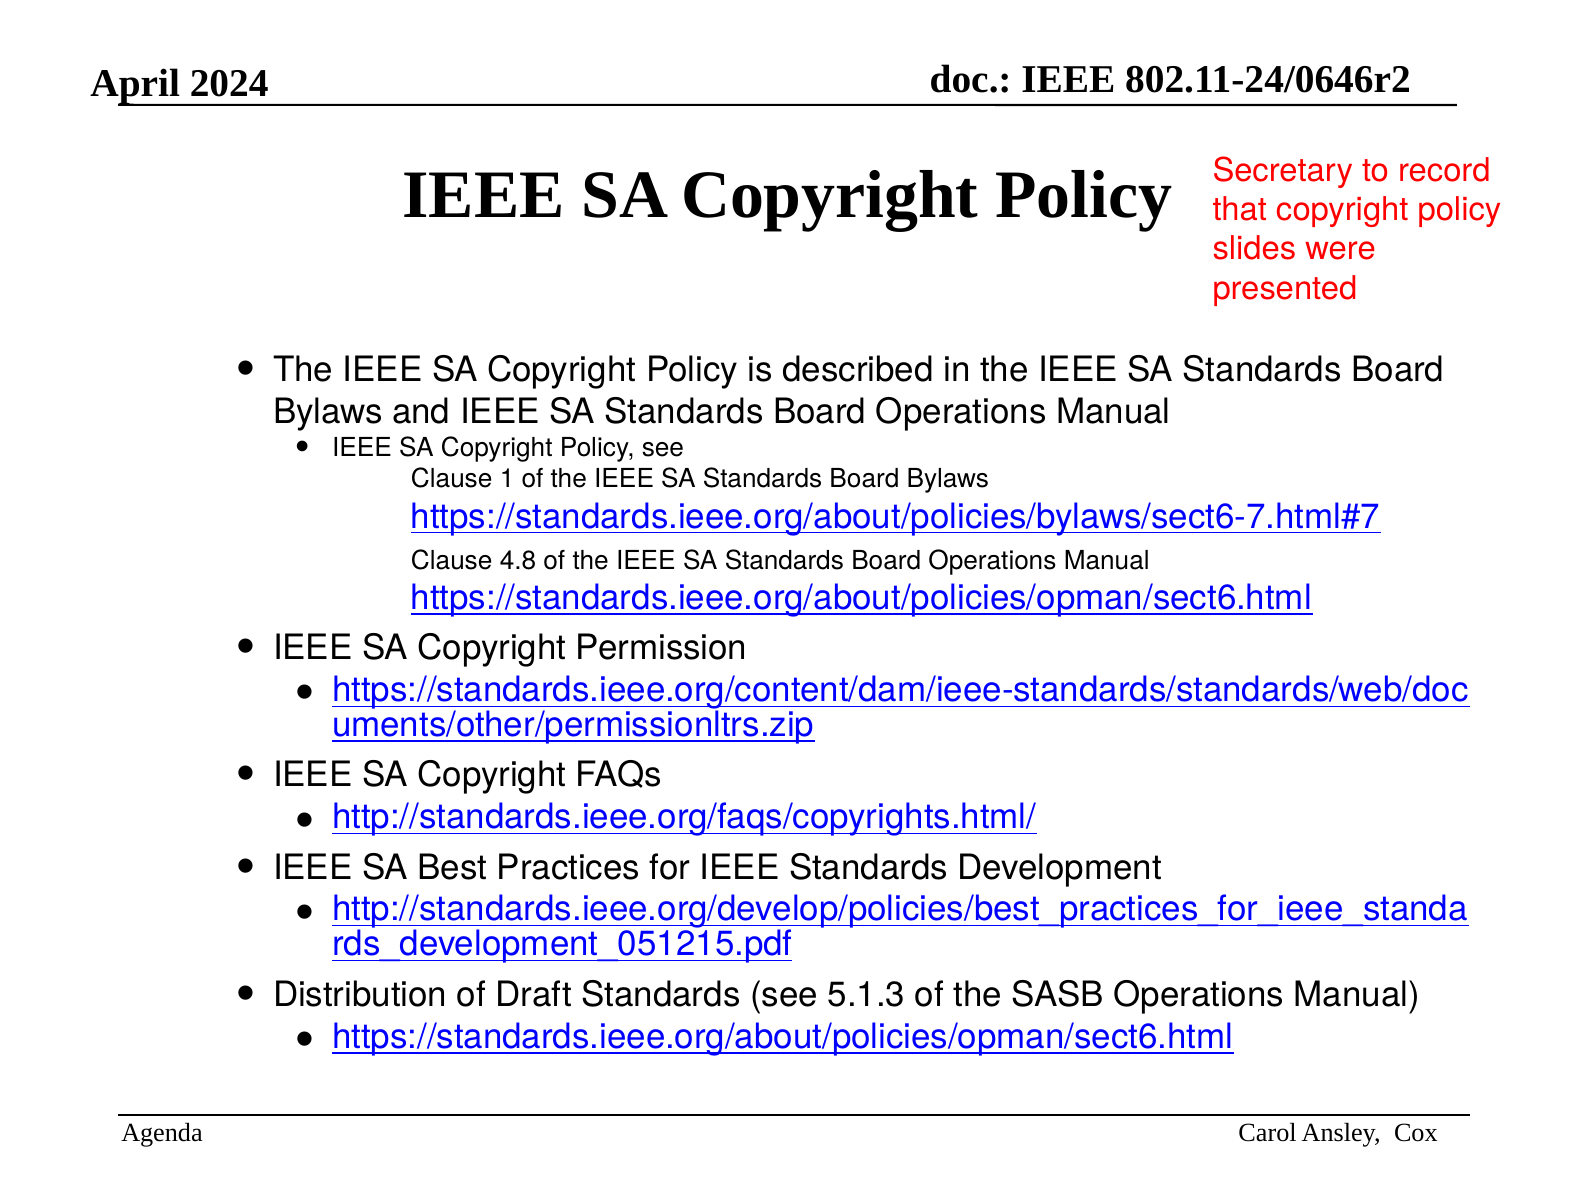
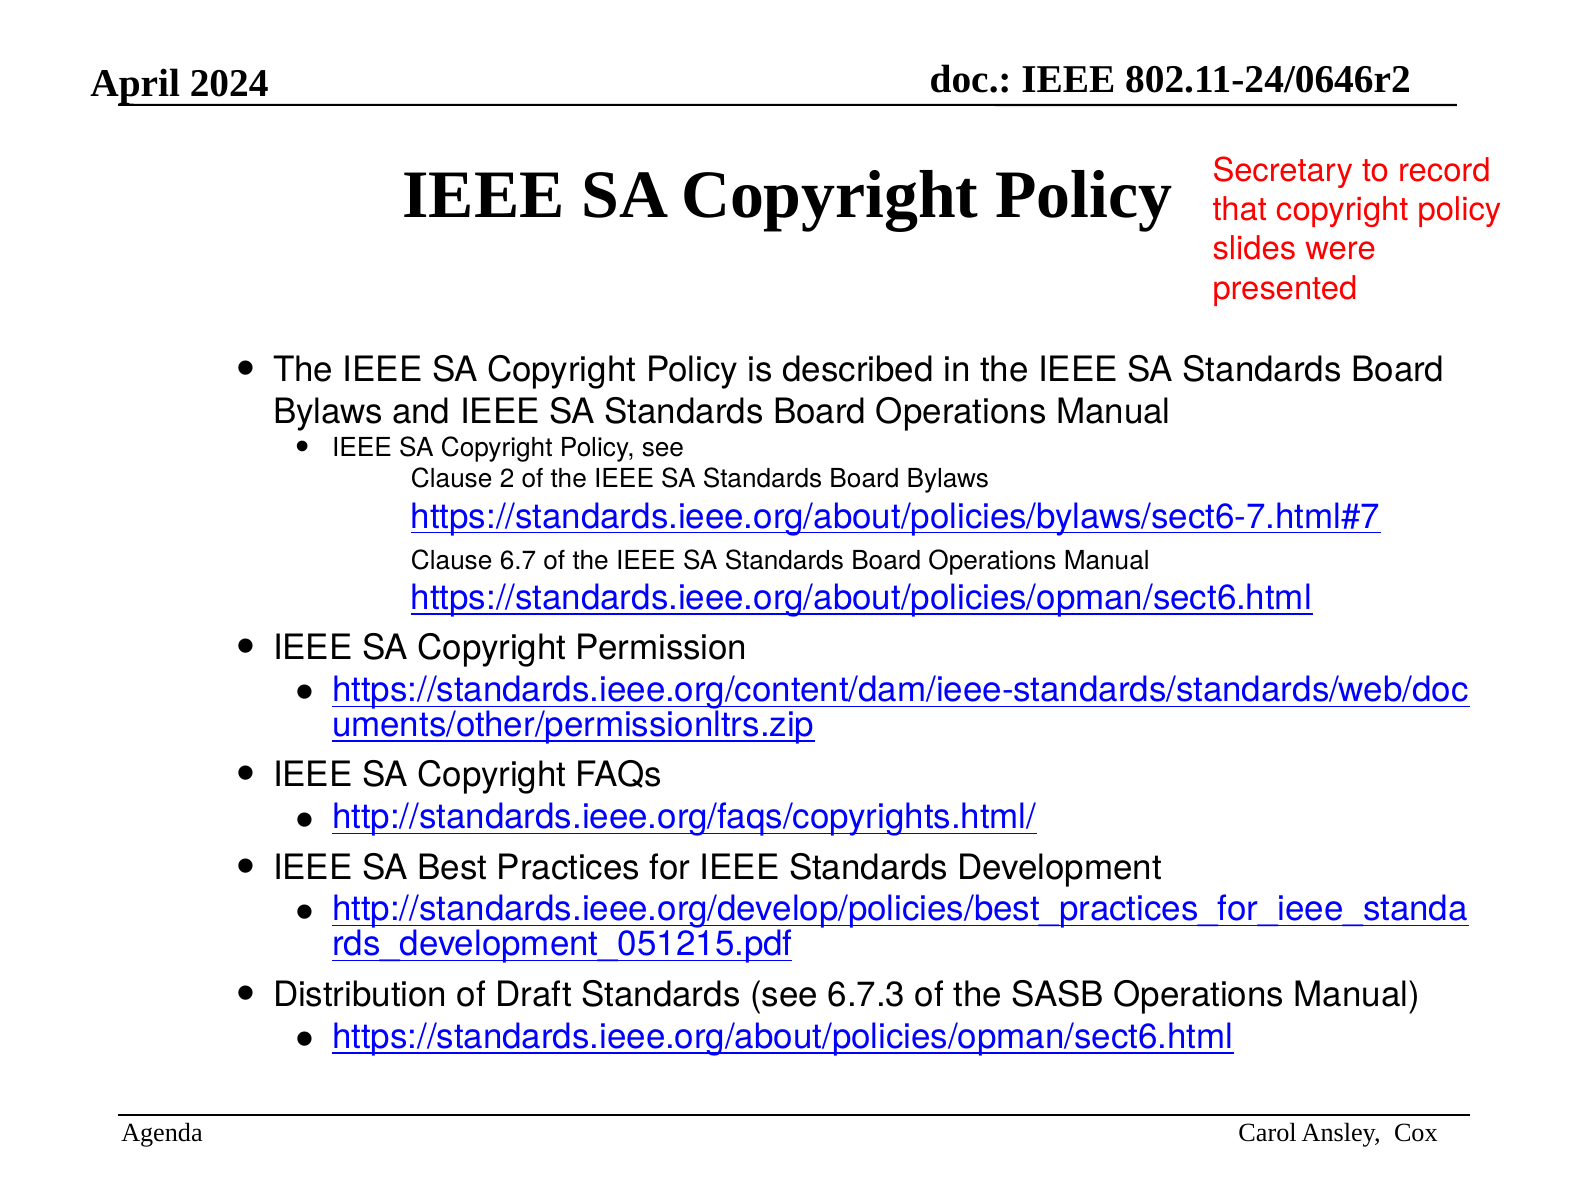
1: 1 -> 2
4.8: 4.8 -> 6.7
5.1.3: 5.1.3 -> 6.7.3
